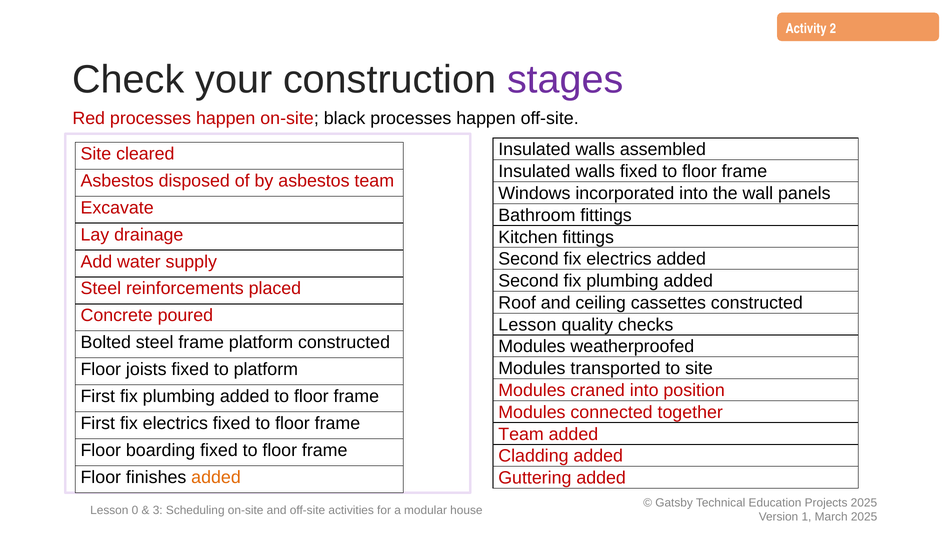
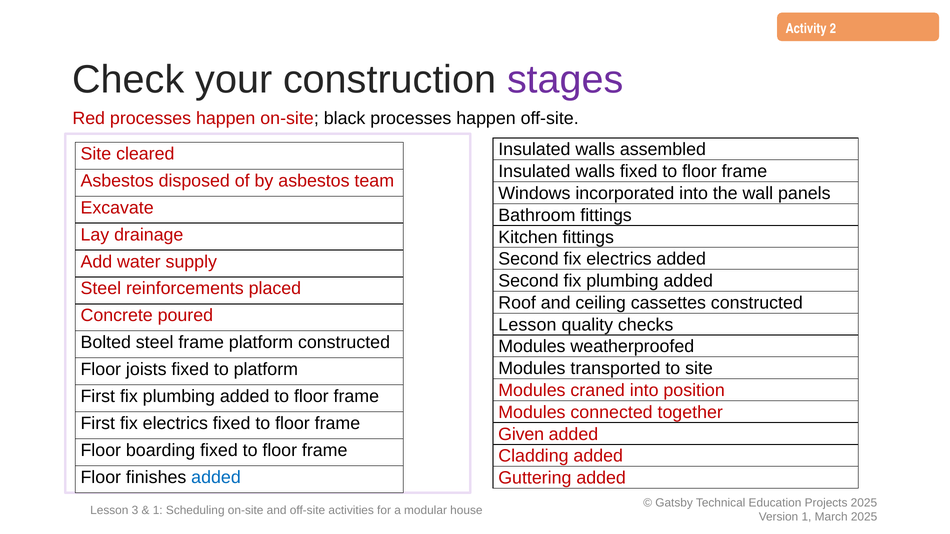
Team at (521, 434): Team -> Given
added at (216, 478) colour: orange -> blue
0: 0 -> 3
3 at (158, 511): 3 -> 1
